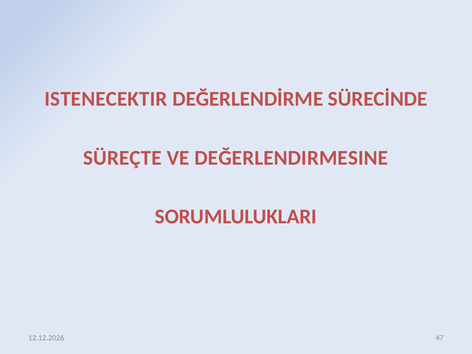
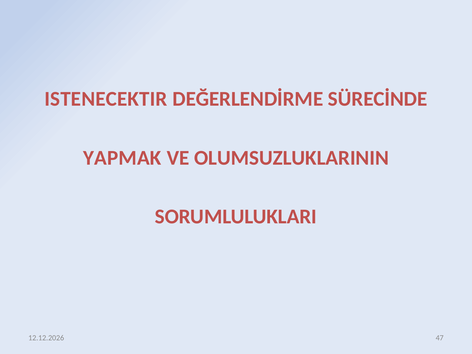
SÜREÇTE: SÜREÇTE -> YAPMAK
DEĞERLENDIRMESINE: DEĞERLENDIRMESINE -> OLUMSUZLUKLARININ
